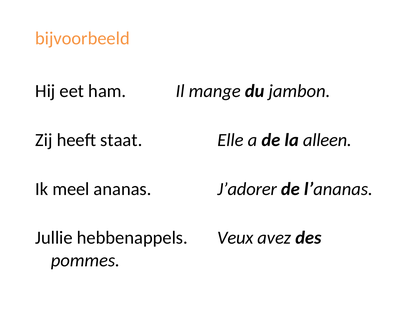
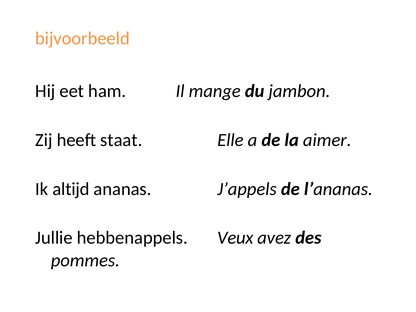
alleen: alleen -> aimer
meel: meel -> altijd
J’adorer: J’adorer -> J’appels
